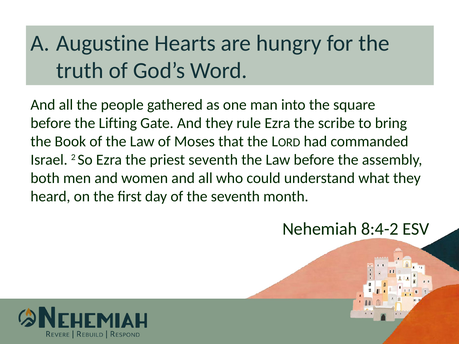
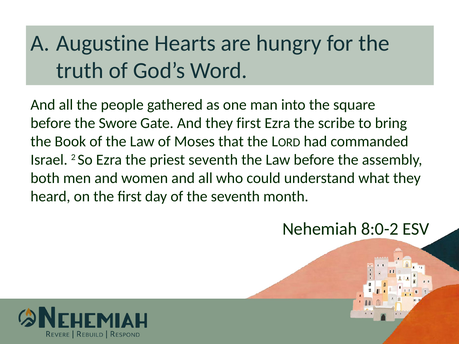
Lifting: Lifting -> Swore
they rule: rule -> first
8:4-2: 8:4-2 -> 8:0-2
